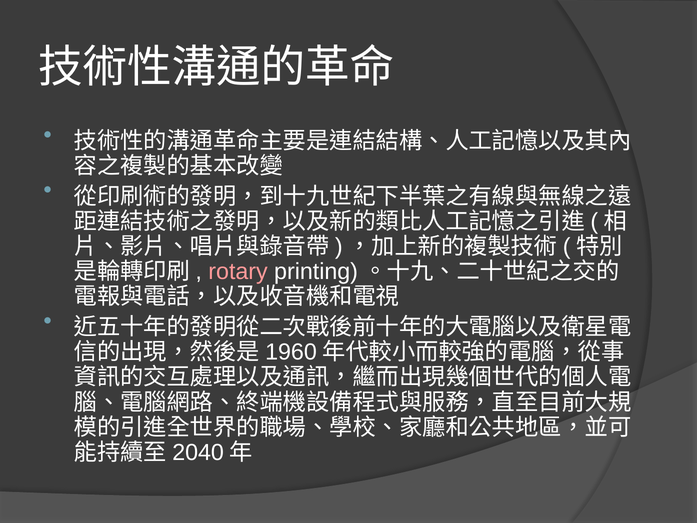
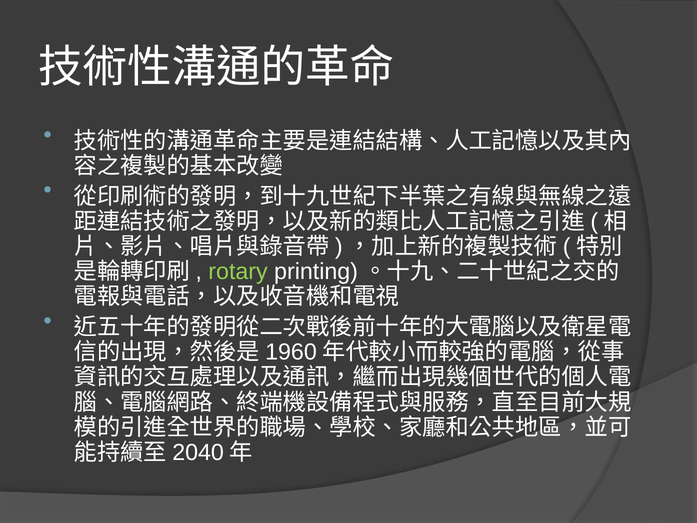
rotary colour: pink -> light green
